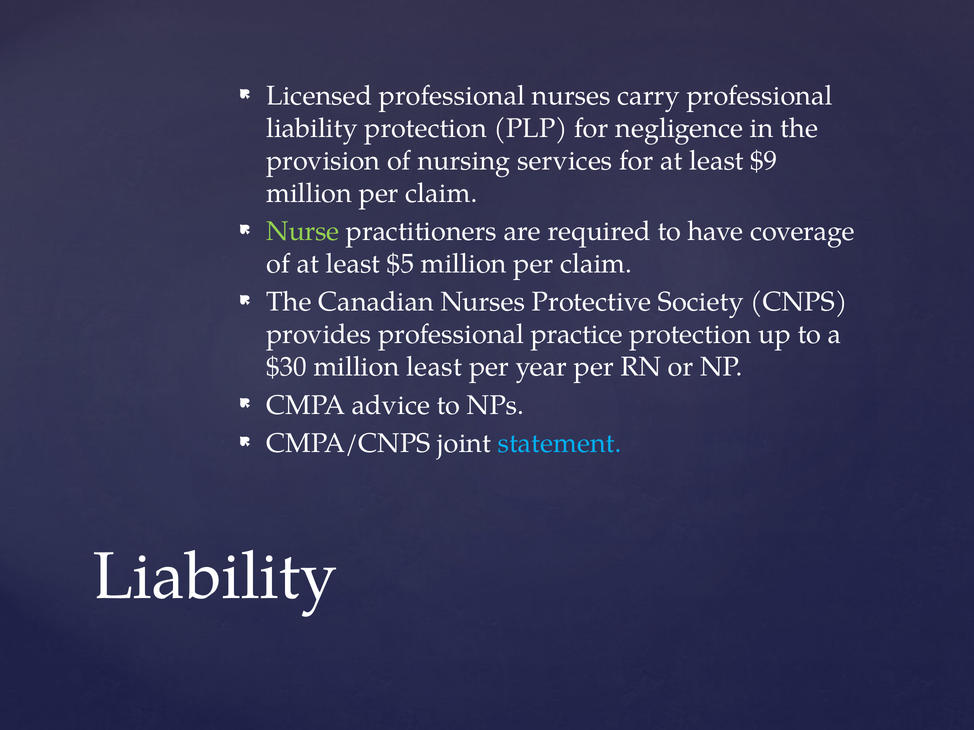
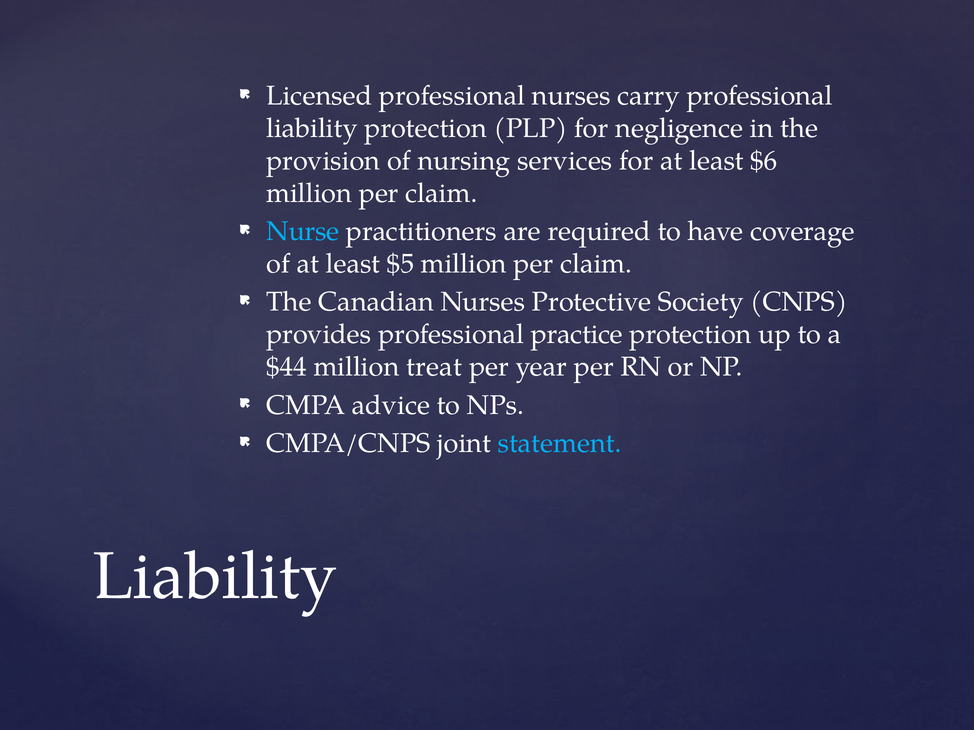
$9: $9 -> $6
Nurse colour: light green -> light blue
$30: $30 -> $44
million least: least -> treat
